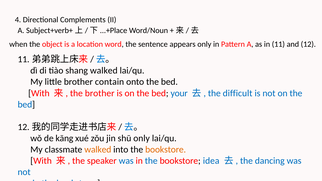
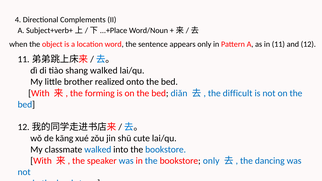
contain: contain -> realized
the brother: brother -> forming
your: your -> diǎn
shū only: only -> cute
walked at (98, 150) colour: orange -> blue
bookstore at (166, 150) colour: orange -> blue
bookstore idea: idea -> only
